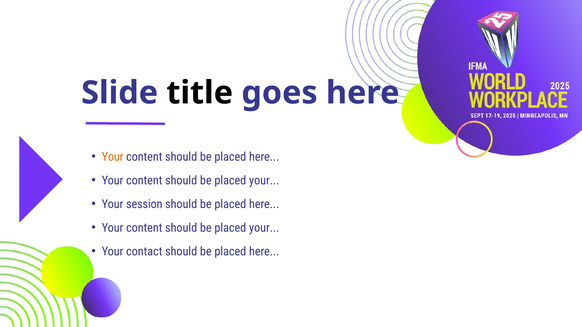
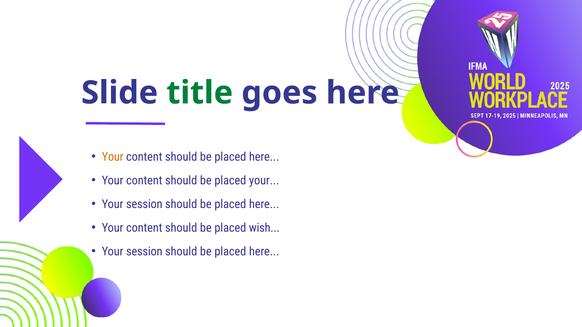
title colour: black -> green
your at (264, 228): your -> wish
contact at (144, 252): contact -> session
